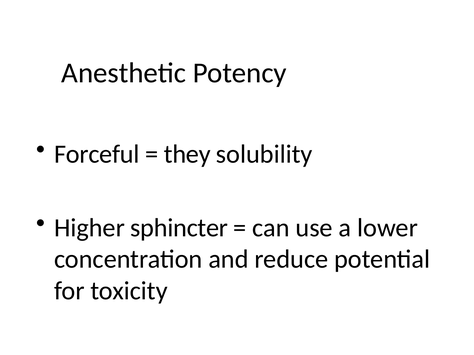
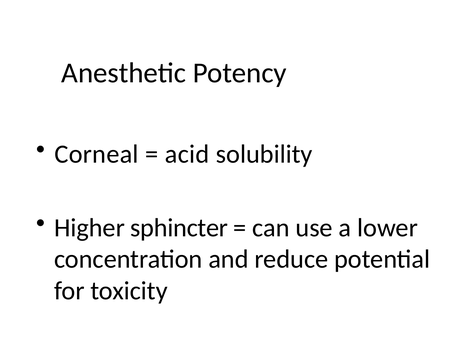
Forceful: Forceful -> Corneal
they: they -> acid
